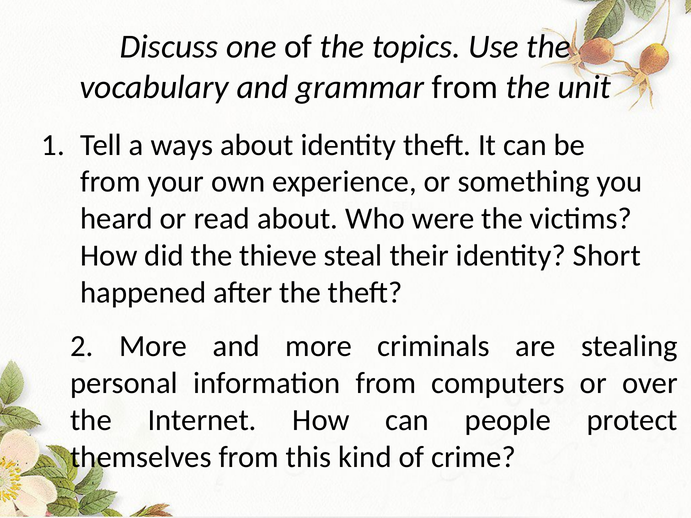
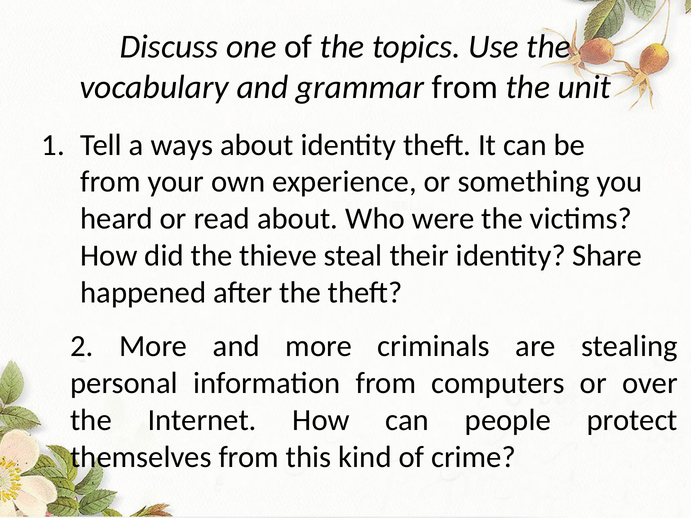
Short: Short -> Share
